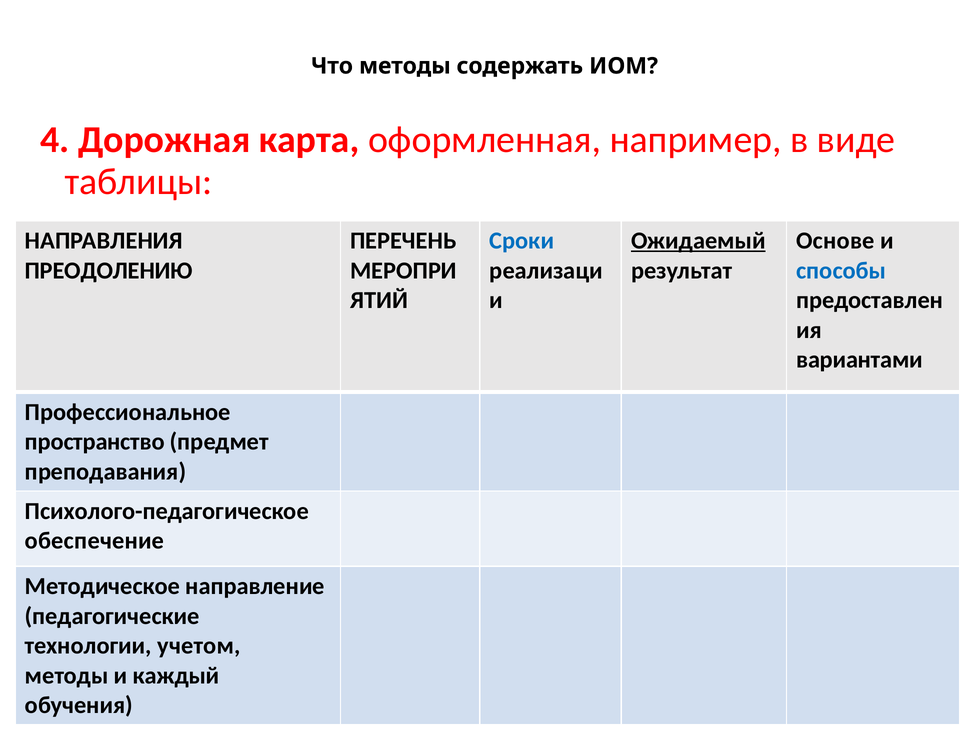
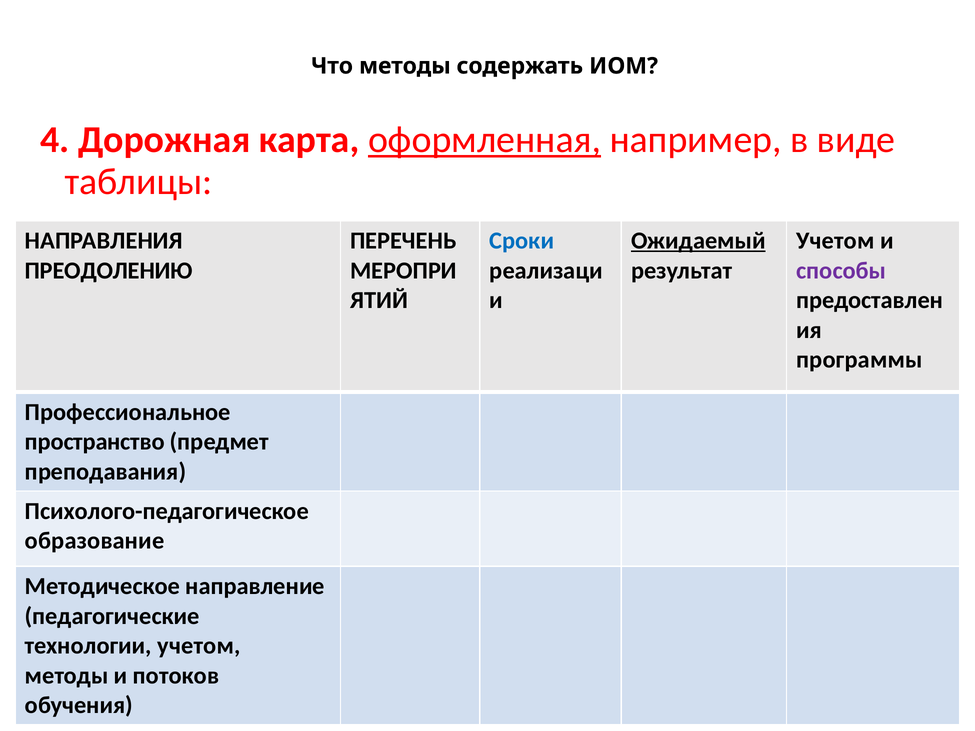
оформленная underline: none -> present
Основе at (835, 241): Основе -> Учетом
способы colour: blue -> purple
вариантами: вариантами -> программы
обеспечение: обеспечение -> образование
каждый: каждый -> потоков
